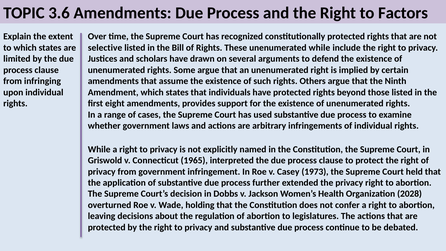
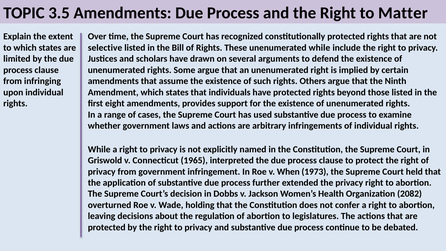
3.6: 3.6 -> 3.5
Factors: Factors -> Matter
Casey: Casey -> When
2028: 2028 -> 2082
